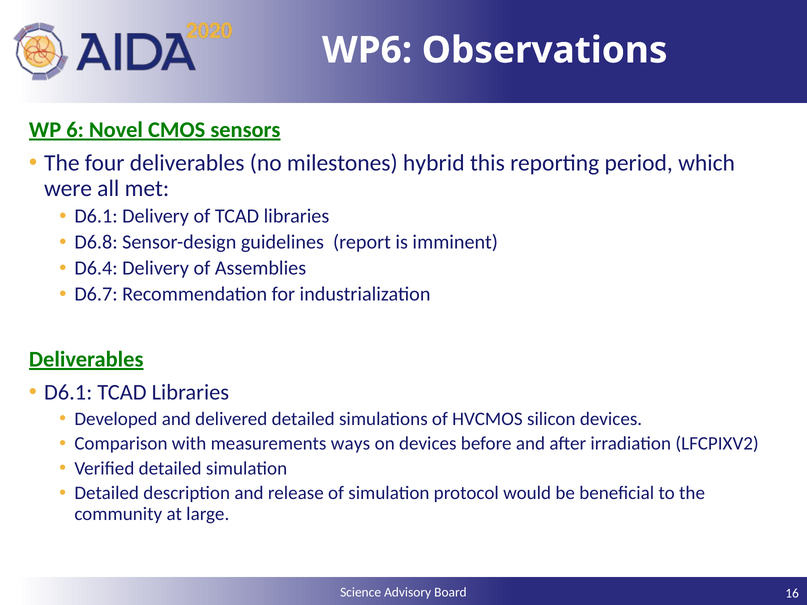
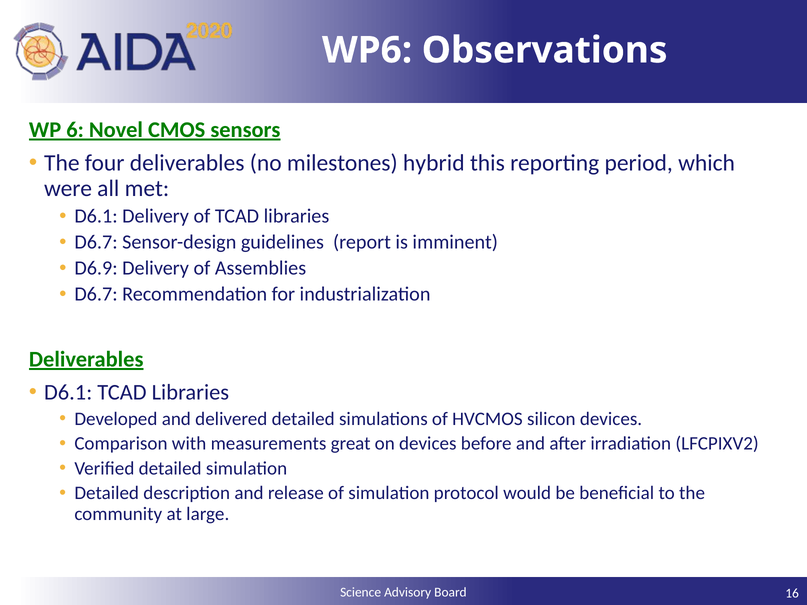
D6.8 at (96, 242): D6.8 -> D6.7
D6.4: D6.4 -> D6.9
ways: ways -> great
